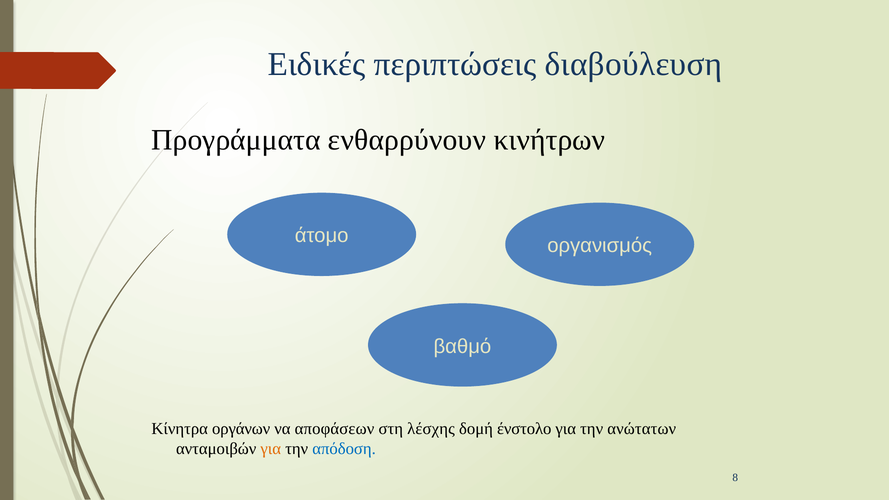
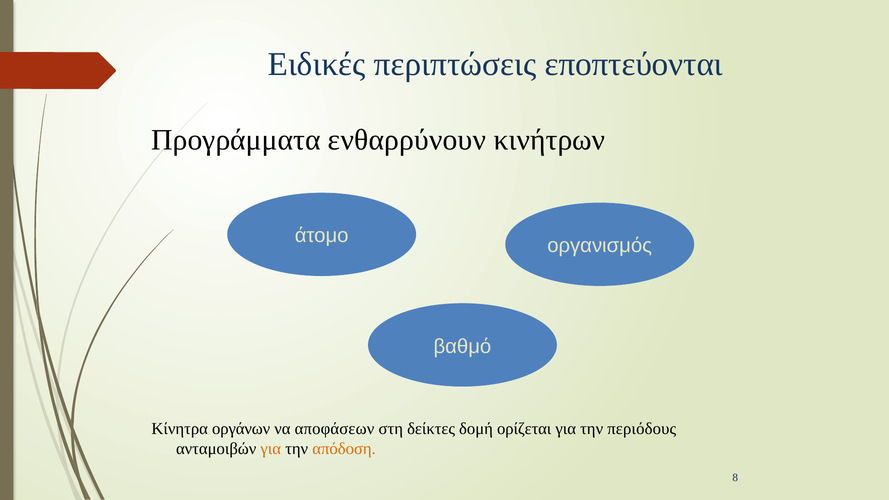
διαβούλευση: διαβούλευση -> εποπτεύονται
λέσχης: λέσχης -> δείκτες
ένστολο: ένστολο -> ορίζεται
ανώτατων: ανώτατων -> περιόδους
απόδοση colour: blue -> orange
